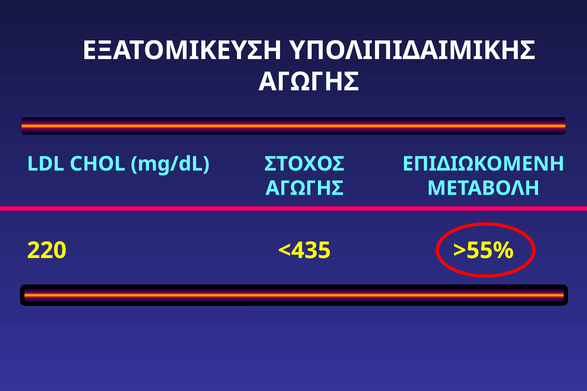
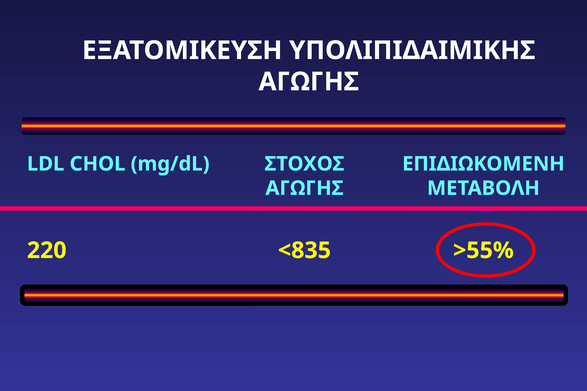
<435: <435 -> <835
